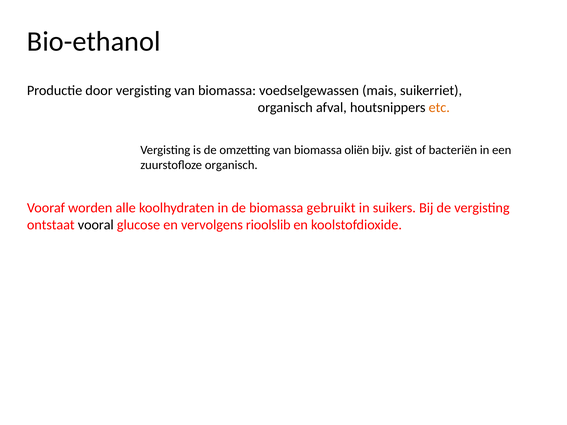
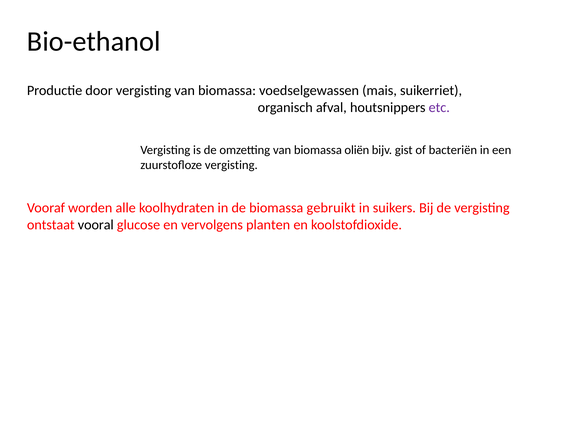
etc colour: orange -> purple
zuurstofloze organisch: organisch -> vergisting
rioolslib: rioolslib -> planten
